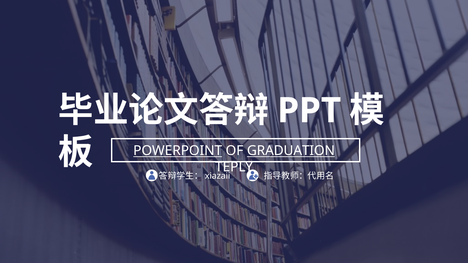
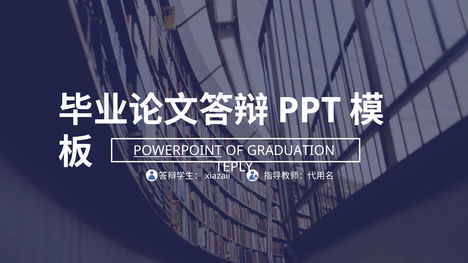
GRADUATION underline: present -> none
